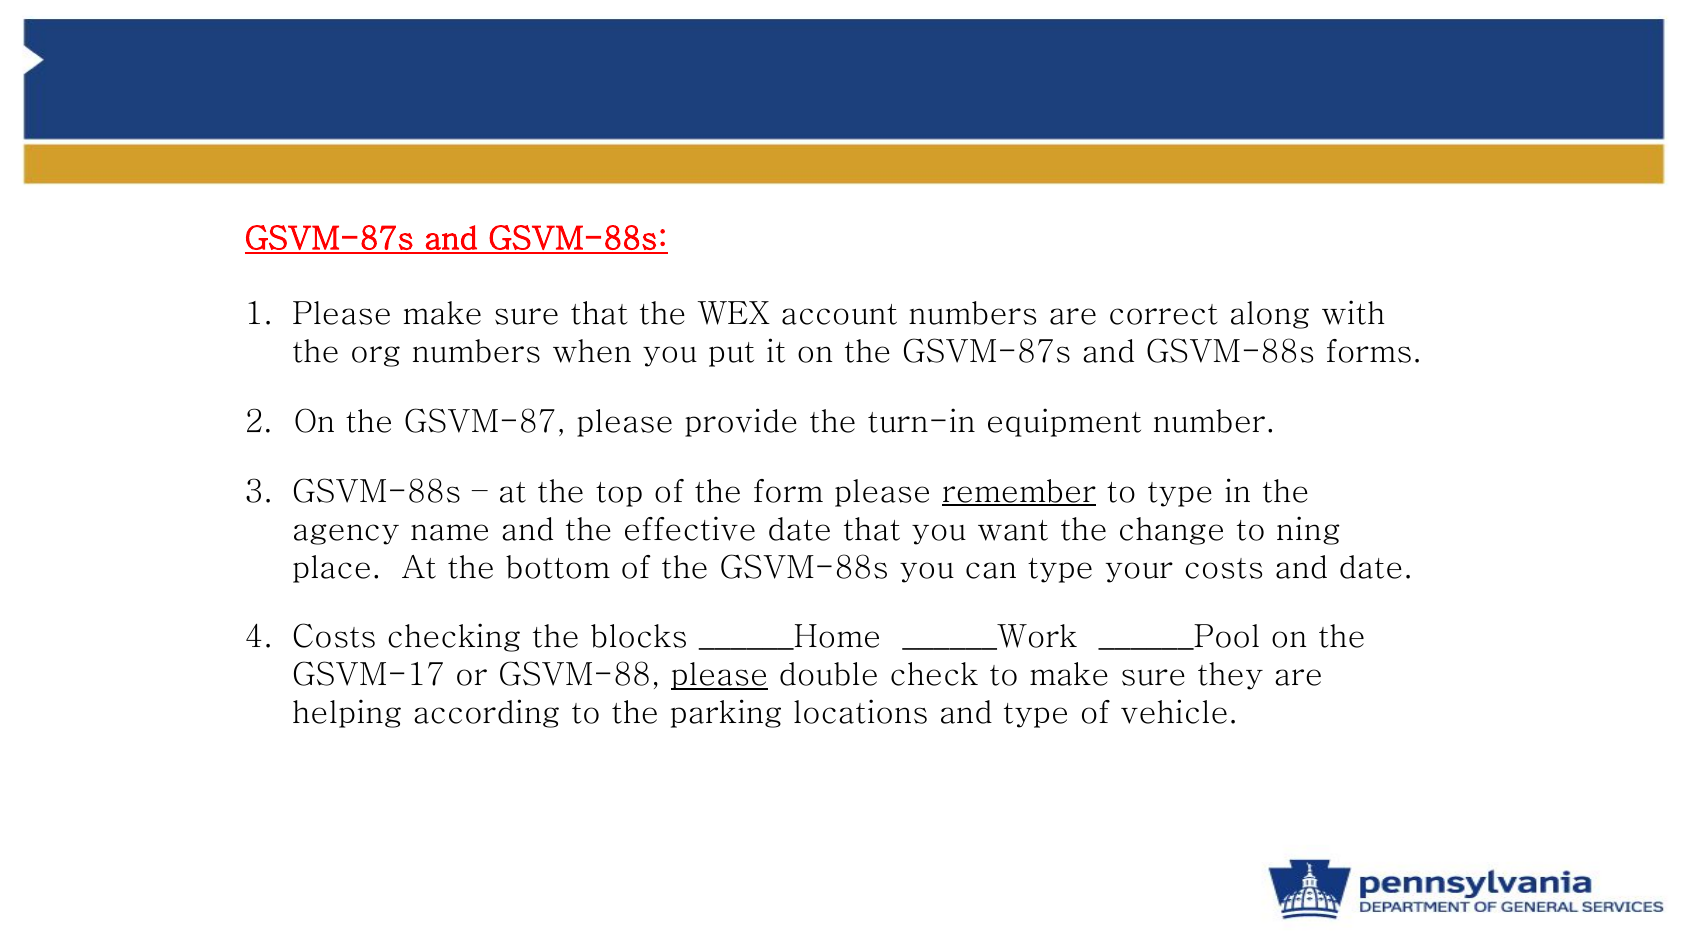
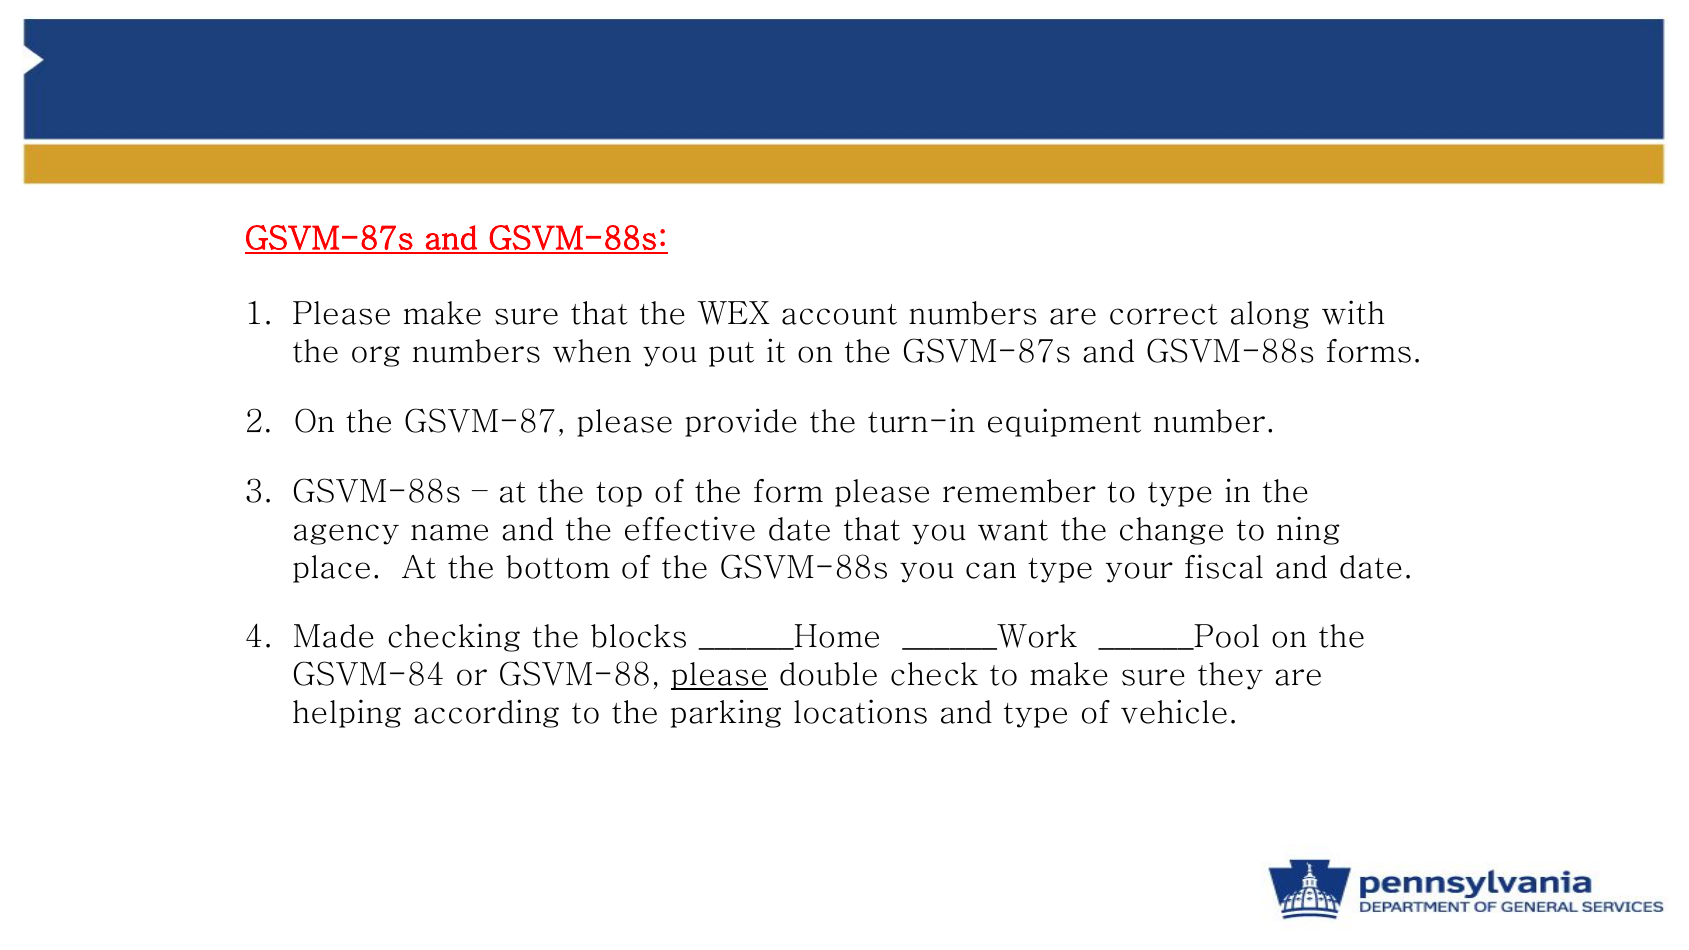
remember underline: present -> none
your costs: costs -> fiscal
Costs at (334, 638): Costs -> Made
GSVM-17: GSVM-17 -> GSVM-84
